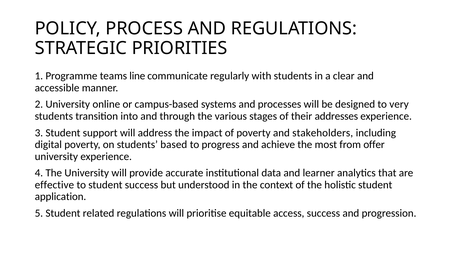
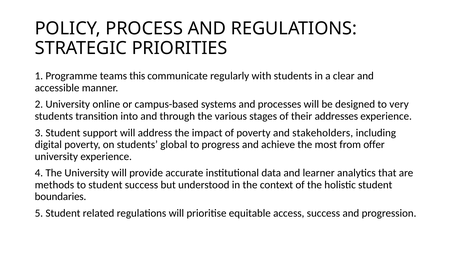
line: line -> this
based: based -> global
effective: effective -> methods
application: application -> boundaries
